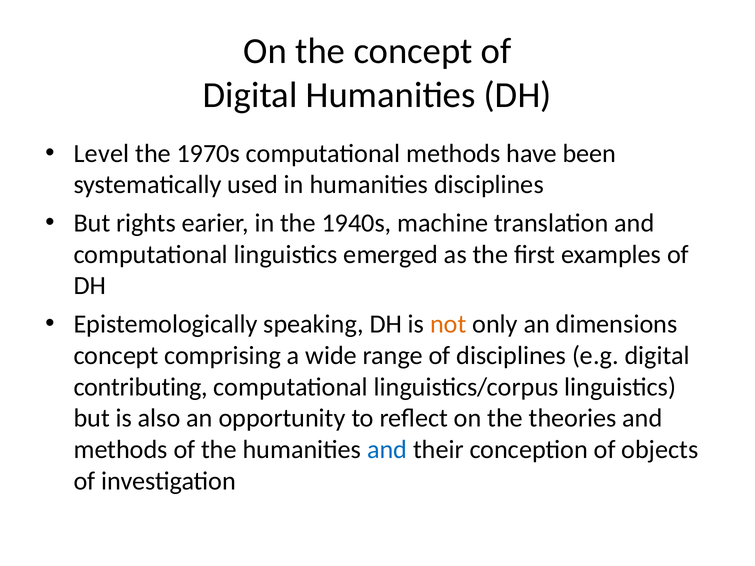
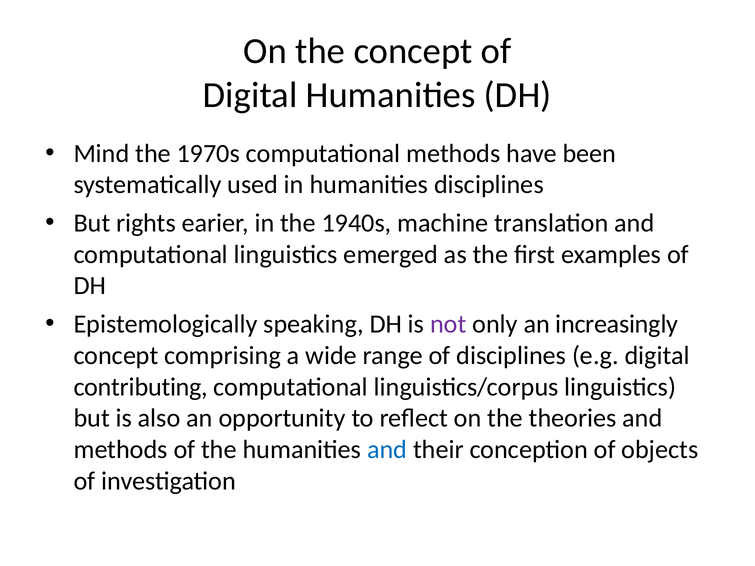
Level: Level -> Mind
not colour: orange -> purple
dimensions: dimensions -> increasingly
